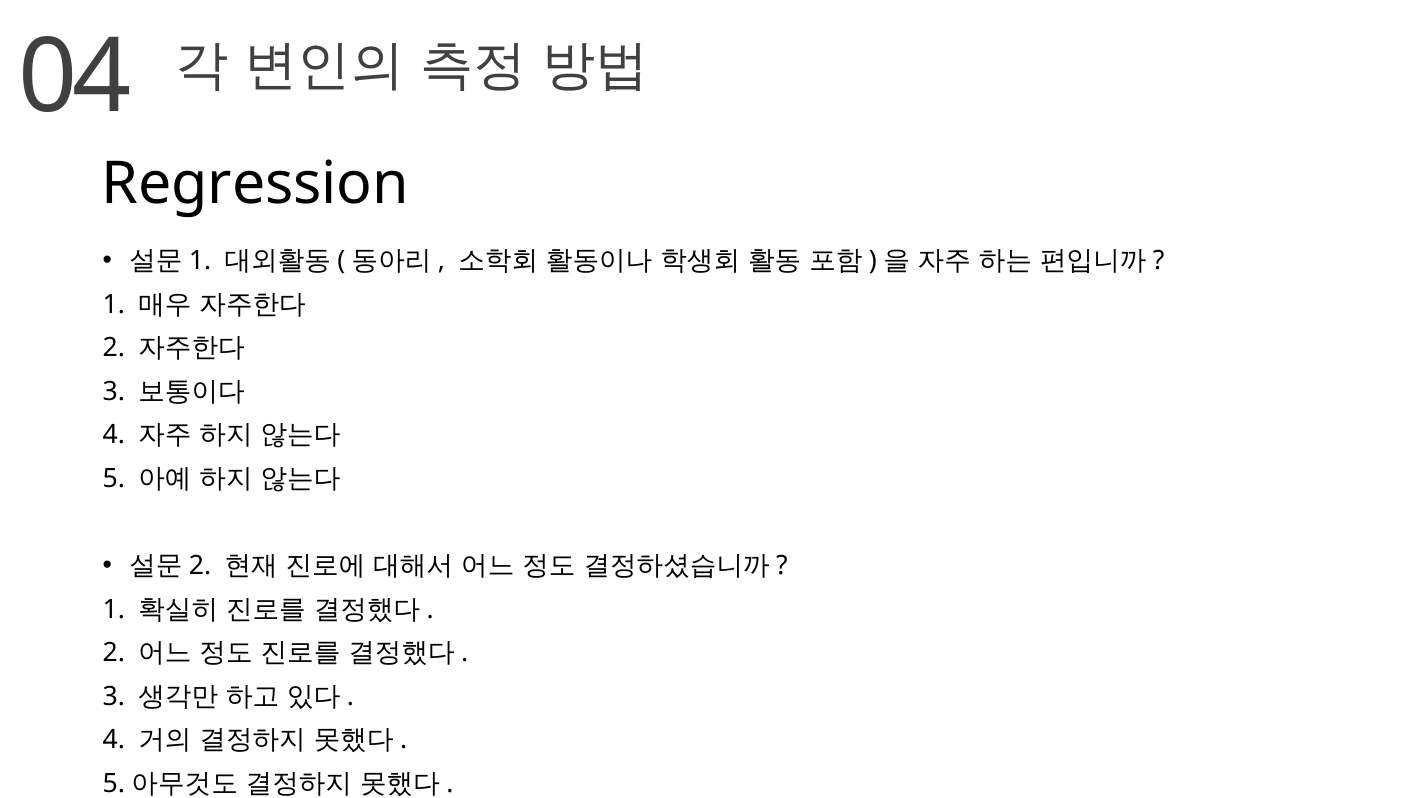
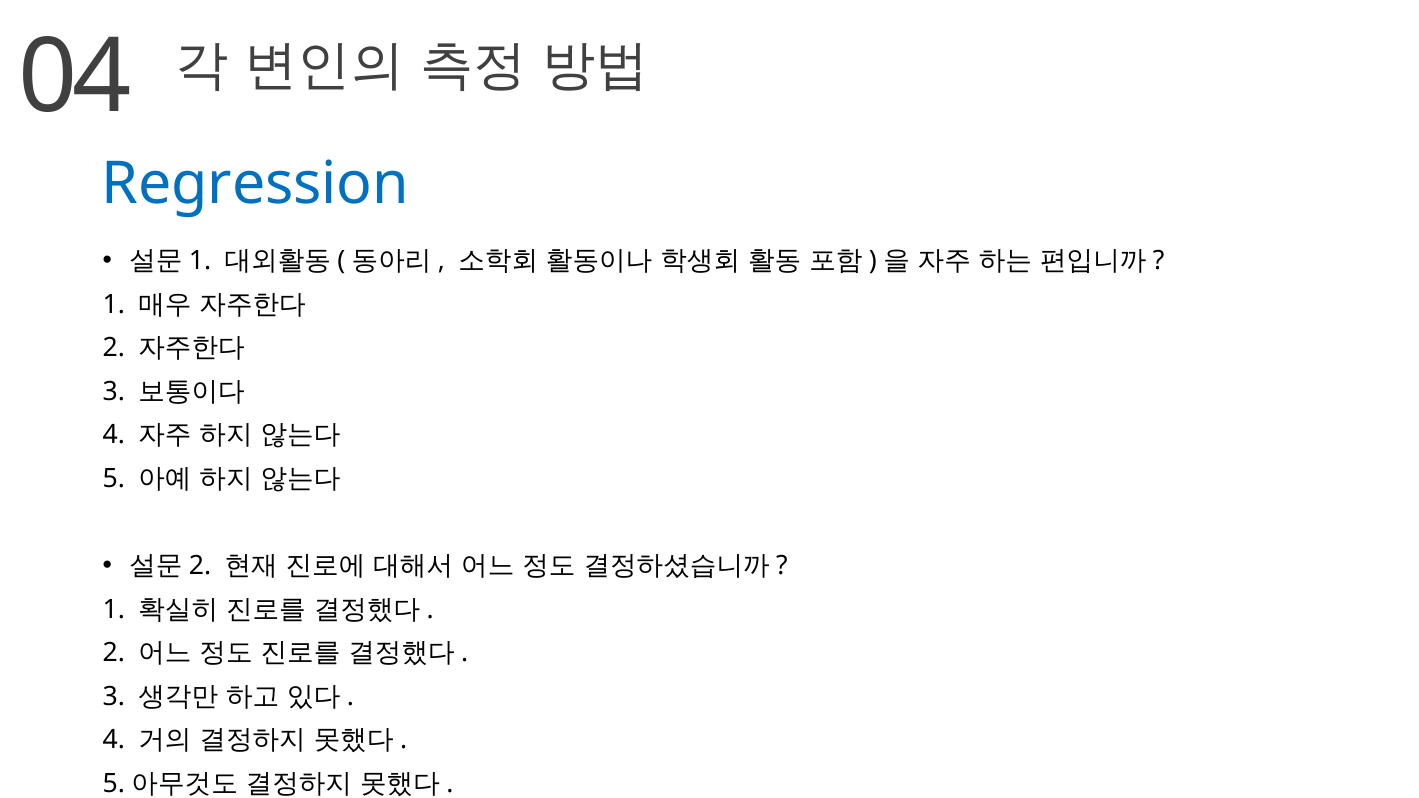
Regression colour: black -> blue
